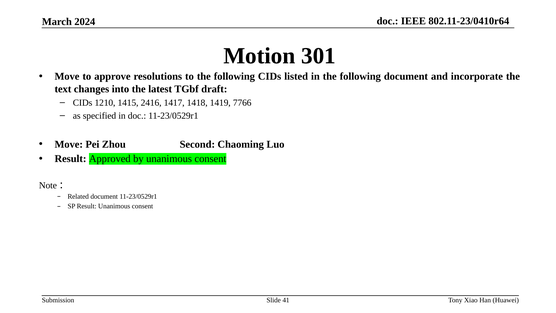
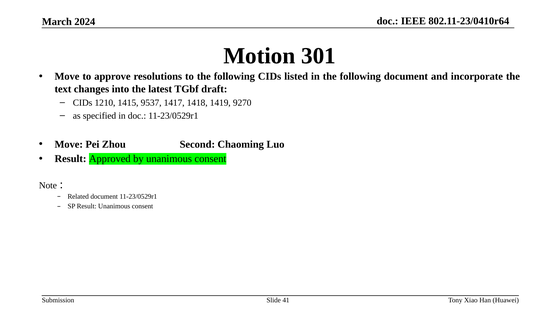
2416: 2416 -> 9537
7766: 7766 -> 9270
